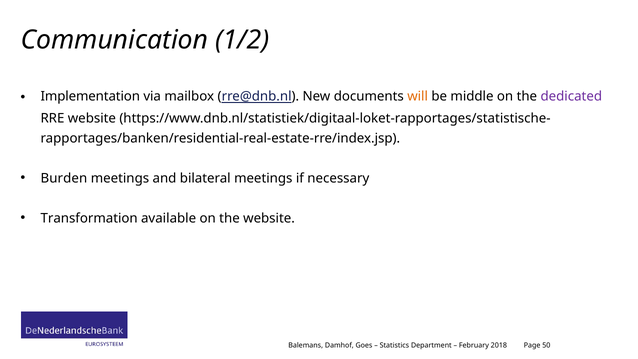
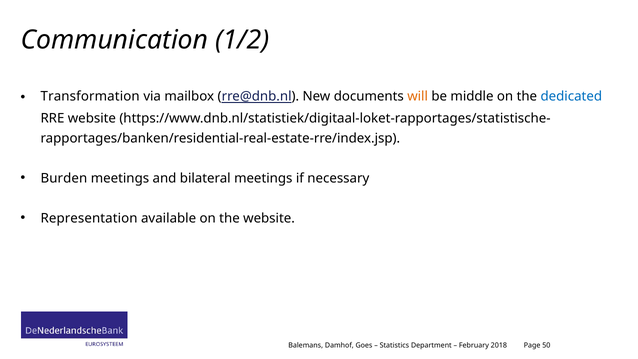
Implementation: Implementation -> Transformation
dedicated colour: purple -> blue
Transformation: Transformation -> Representation
